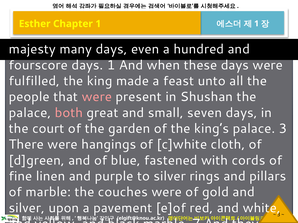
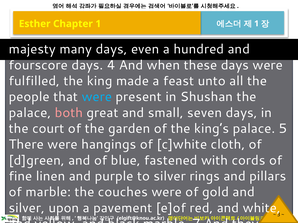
days 1: 1 -> 4
were at (97, 97) colour: pink -> light blue
palace 3: 3 -> 5
